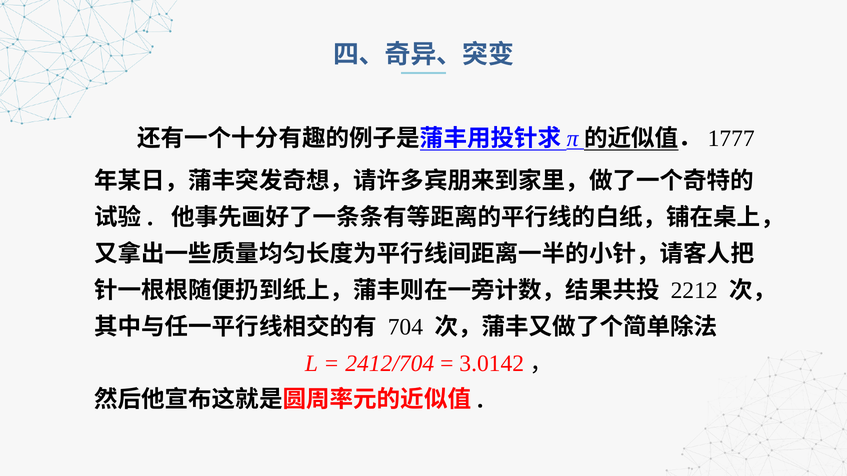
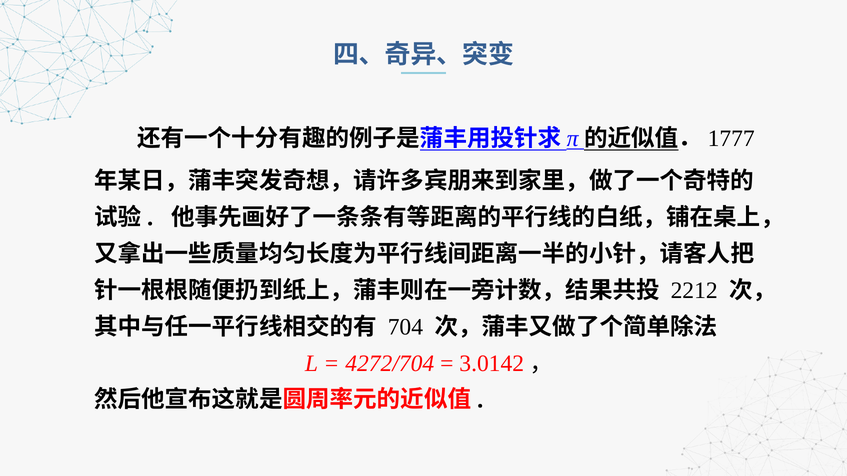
2412/704: 2412/704 -> 4272/704
